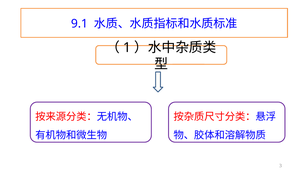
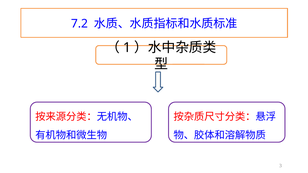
9.1: 9.1 -> 7.2
